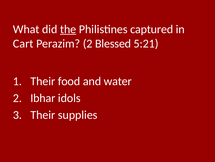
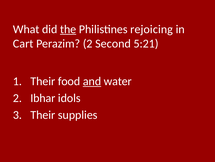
captured: captured -> rejoicing
Blessed: Blessed -> Second
and underline: none -> present
